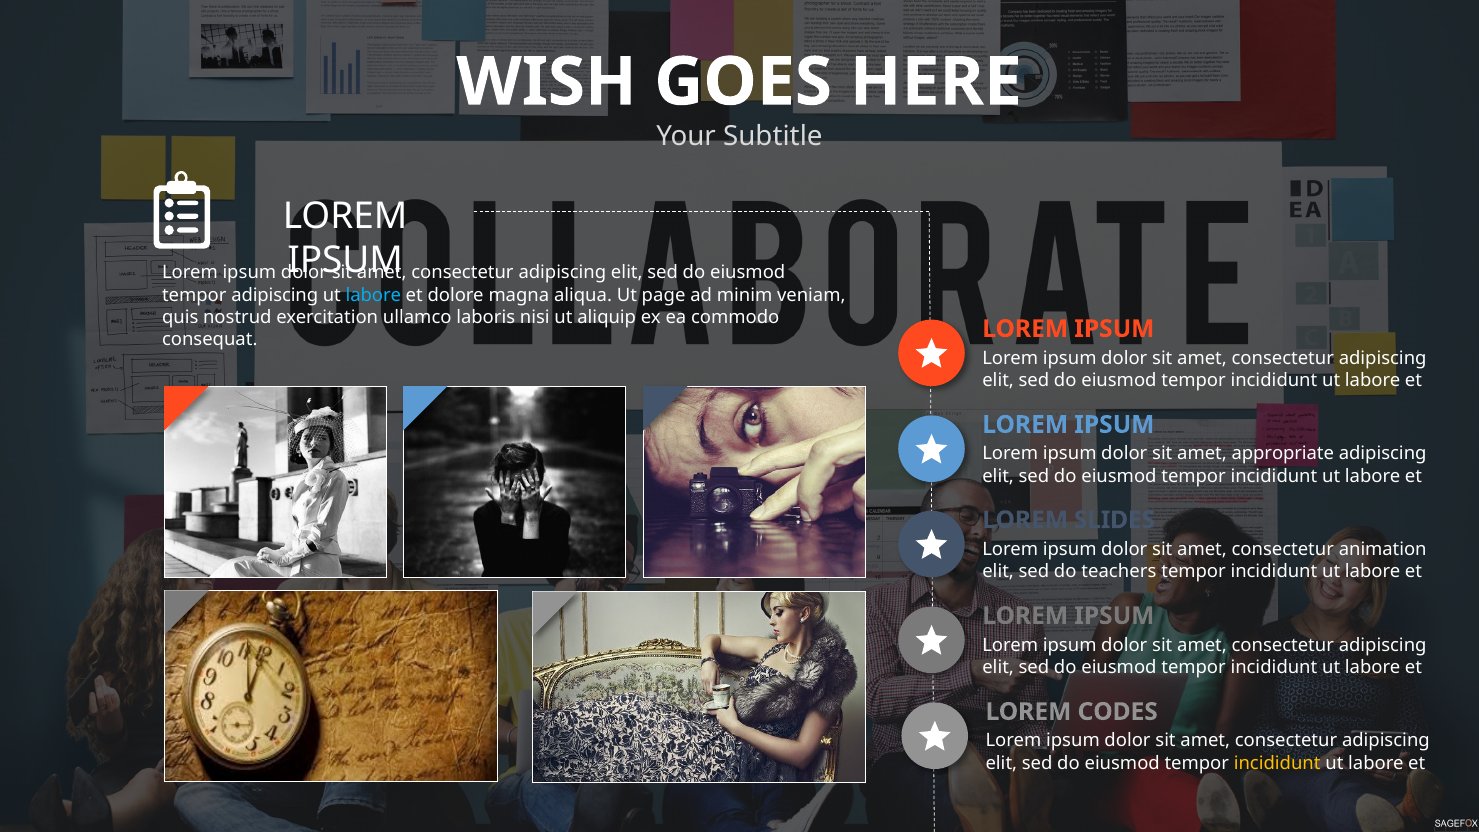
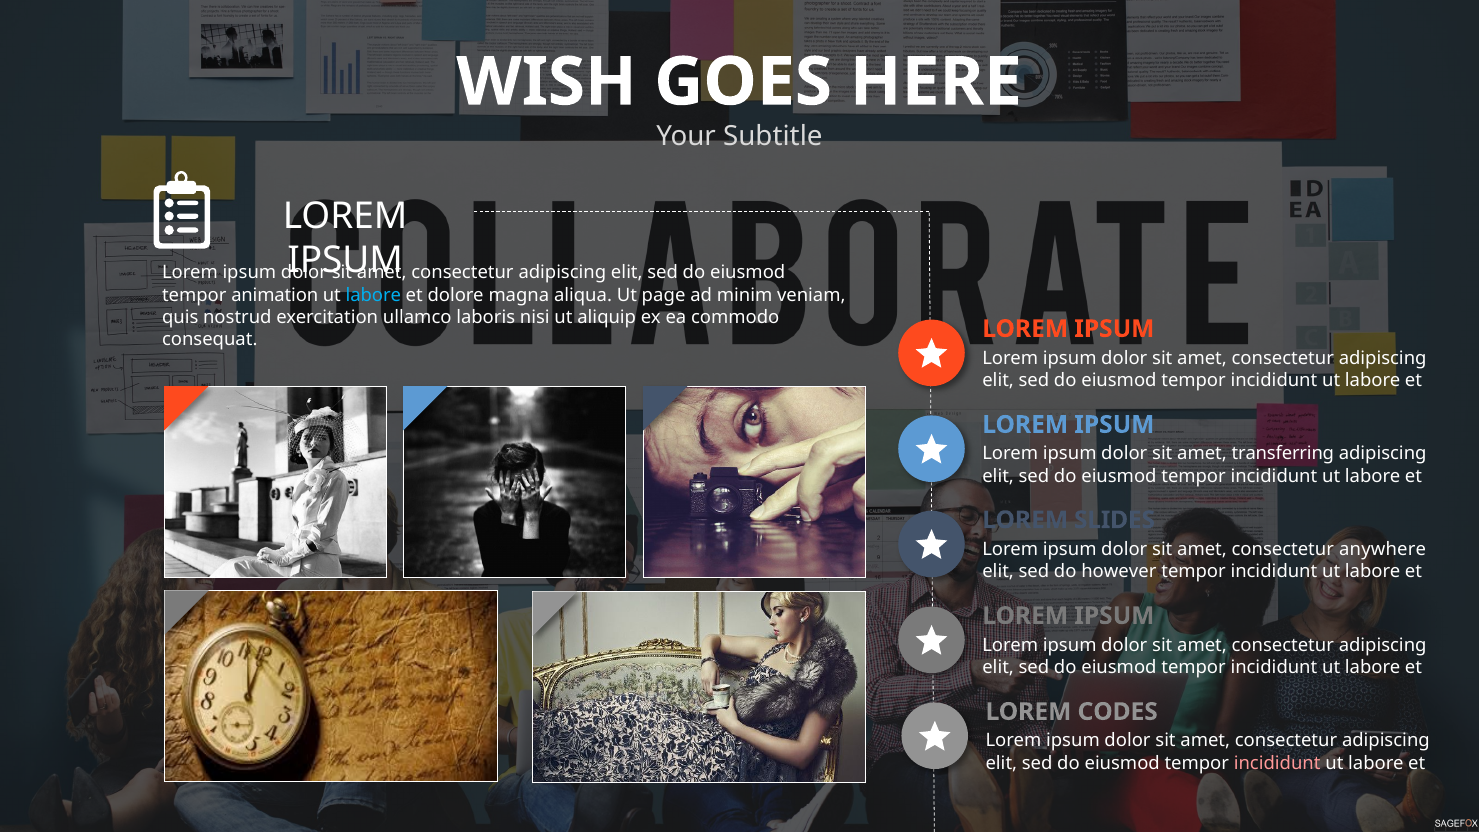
tempor adipiscing: adipiscing -> animation
appropriate: appropriate -> transferring
animation: animation -> anywhere
teachers: teachers -> however
incididunt at (1277, 763) colour: yellow -> pink
